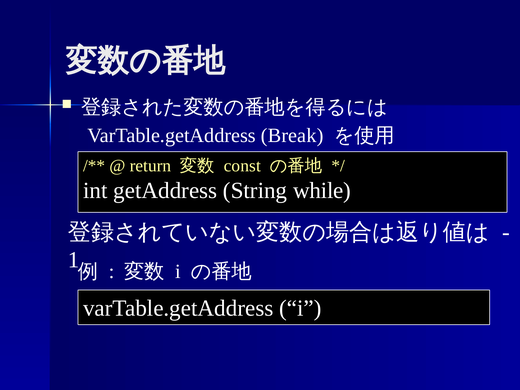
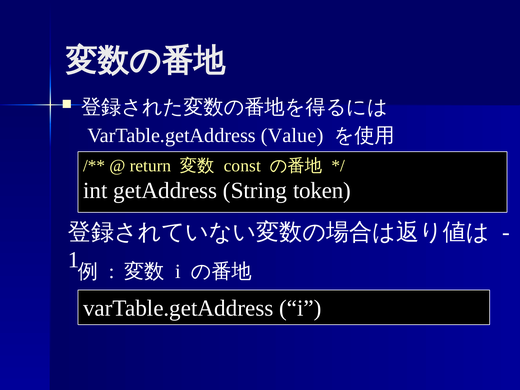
Break: Break -> Value
while: while -> token
